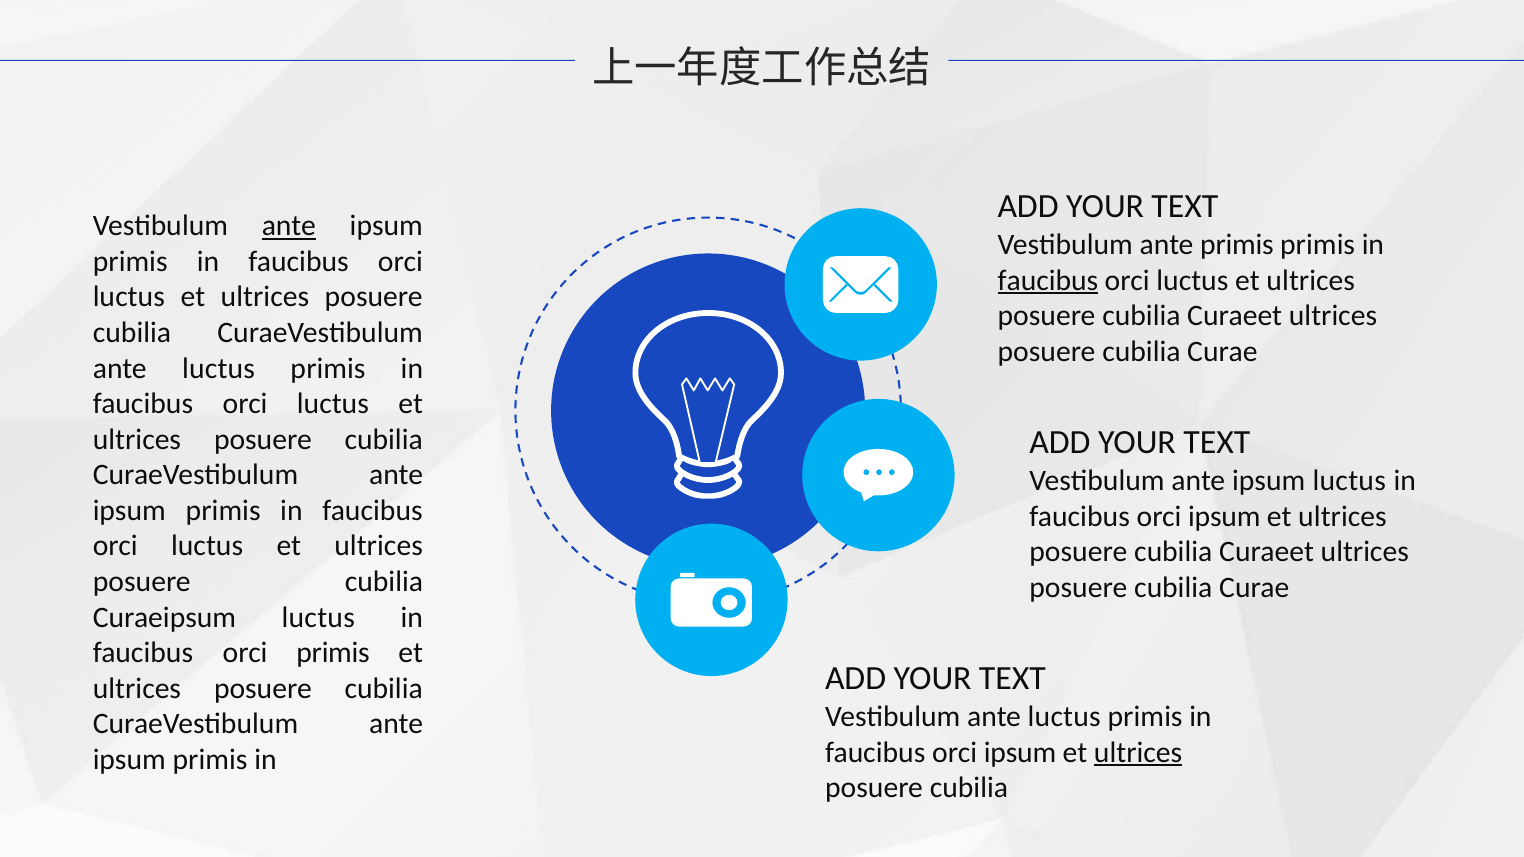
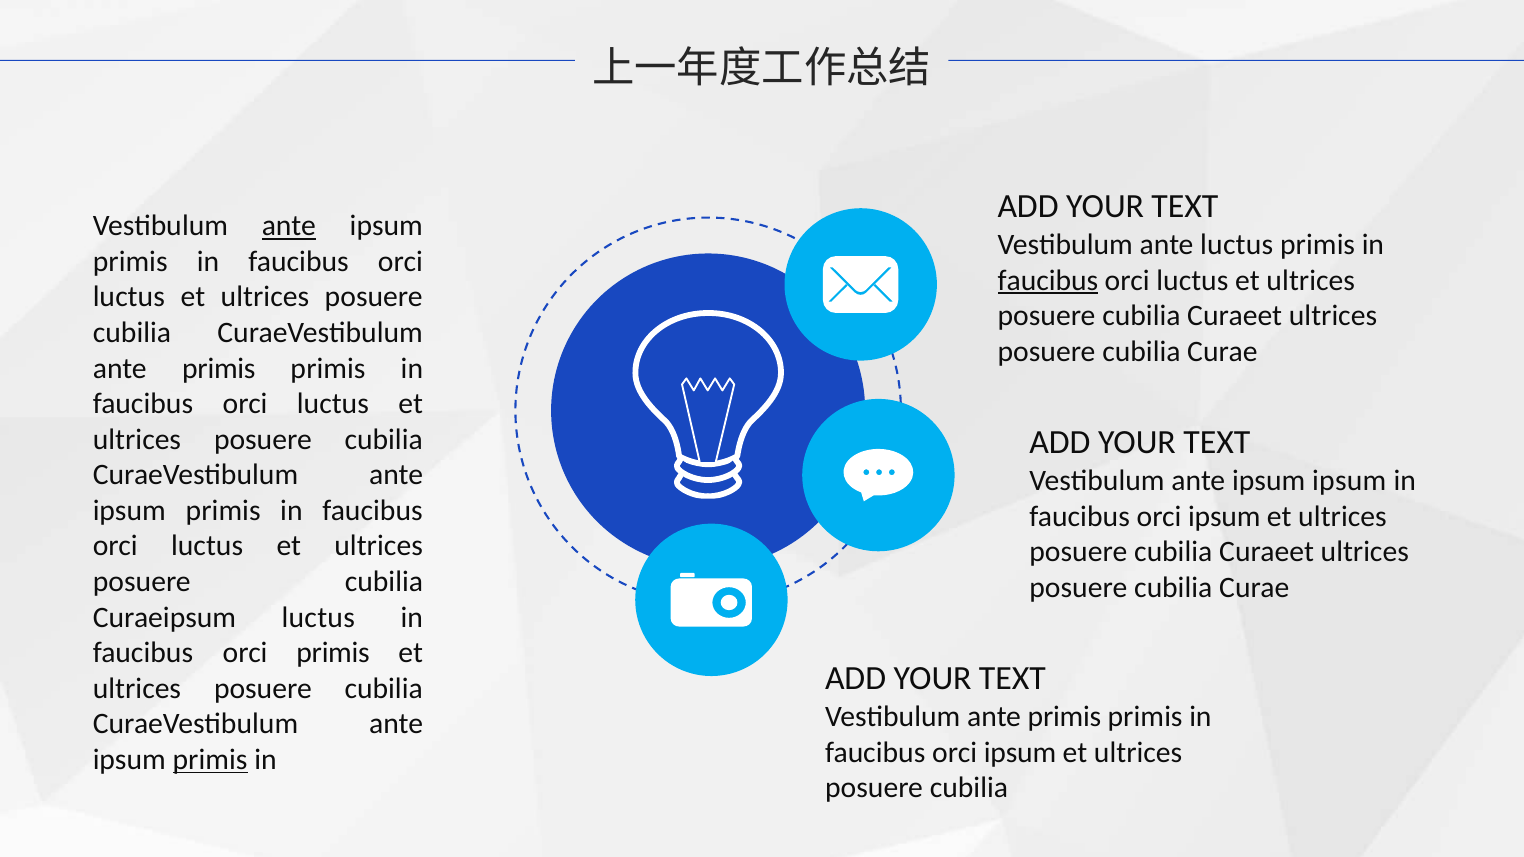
ante primis: primis -> luctus
luctus at (219, 368): luctus -> primis
ipsum luctus: luctus -> ipsum
Vestibulum ante luctus: luctus -> primis
ultrices at (1138, 753) underline: present -> none
primis at (210, 760) underline: none -> present
